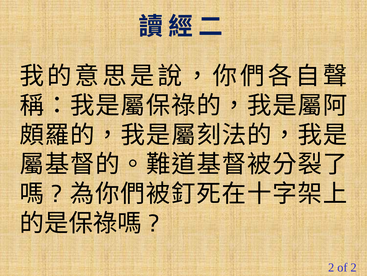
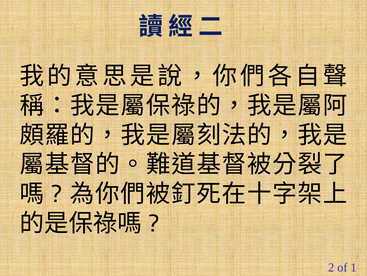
of 2: 2 -> 1
